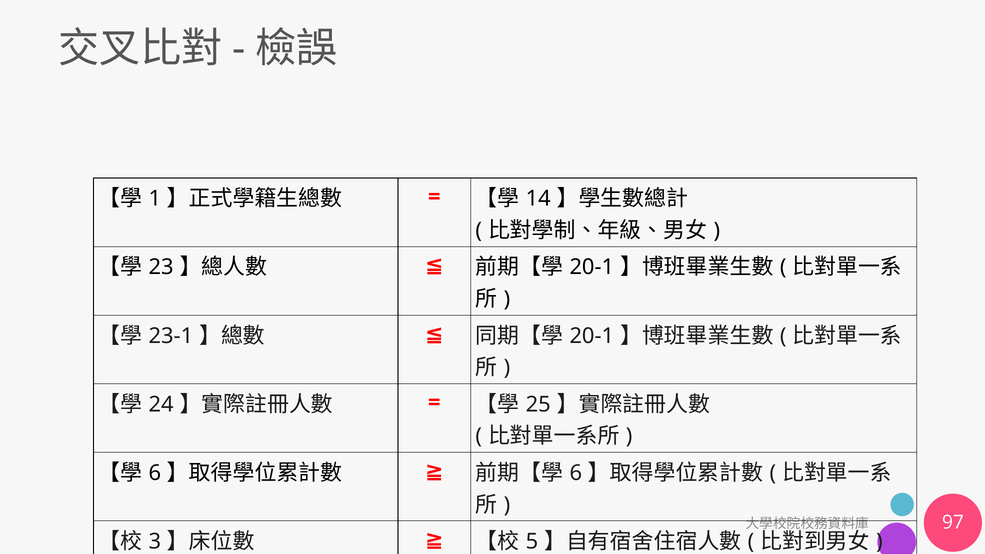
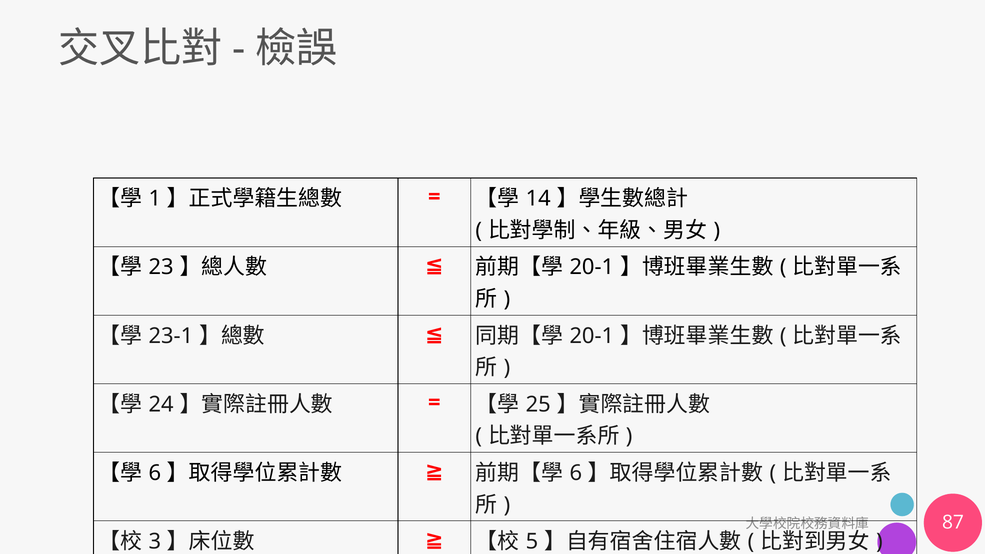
97: 97 -> 87
